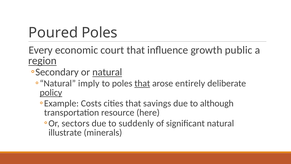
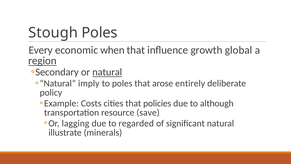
Poured: Poured -> Stough
court: court -> when
public: public -> global
that at (142, 83) underline: present -> none
policy underline: present -> none
savings: savings -> policies
here: here -> save
sectors: sectors -> lagging
suddenly: suddenly -> regarded
